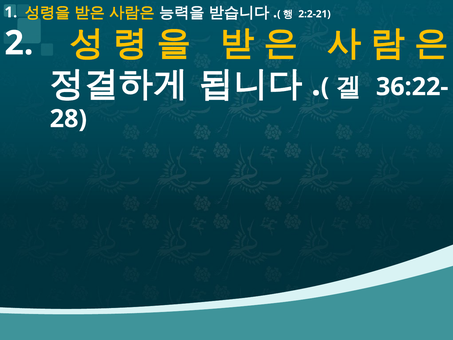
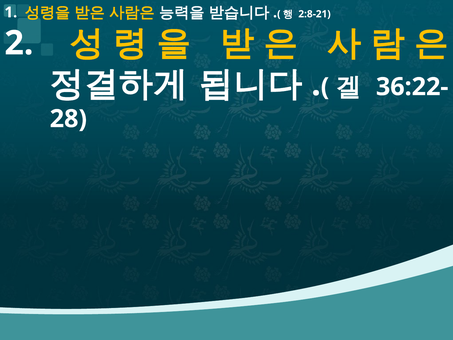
2:2-21: 2:2-21 -> 2:8-21
